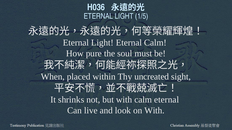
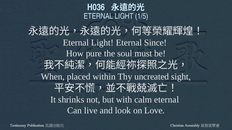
Eternal Calm: Calm -> Since
on With: With -> Love
